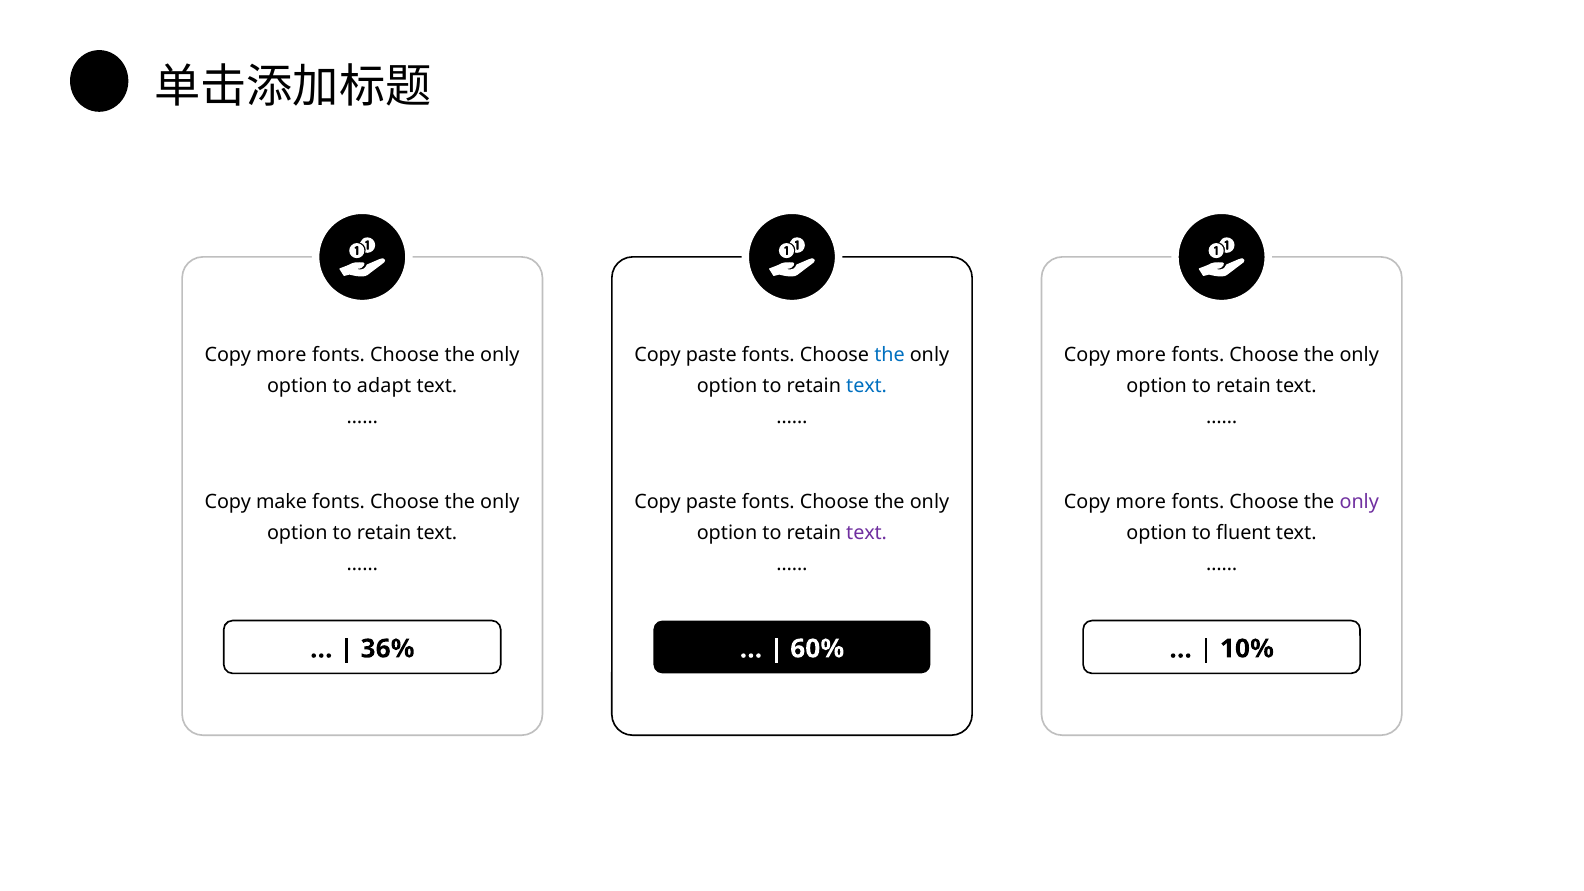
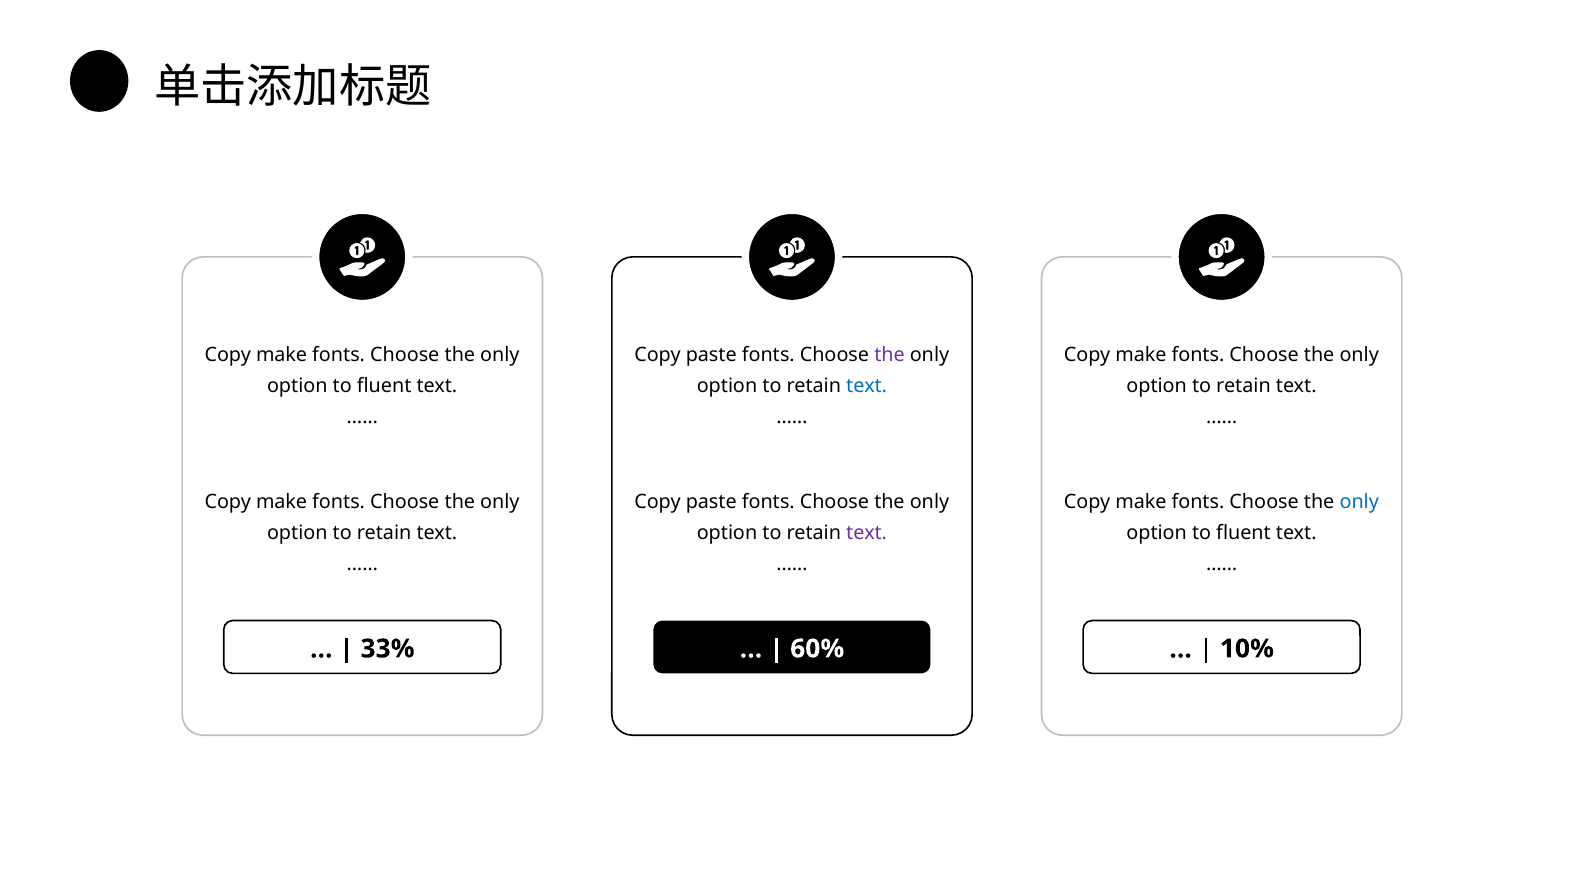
more at (281, 355): more -> make
the at (890, 355) colour: blue -> purple
more at (1141, 355): more -> make
adapt at (384, 386): adapt -> fluent
more at (1141, 502): more -> make
only at (1359, 502) colour: purple -> blue
36%: 36% -> 33%
